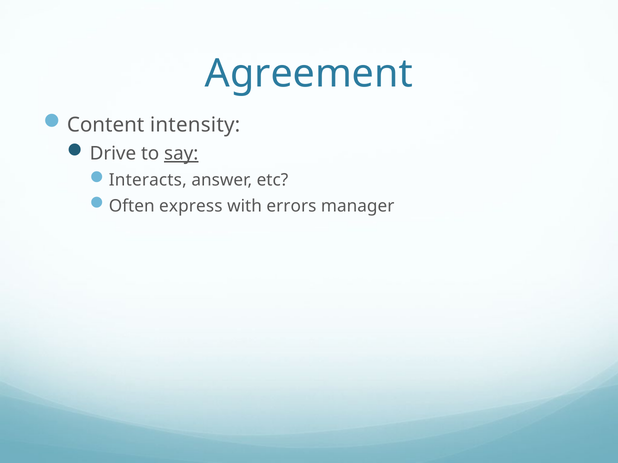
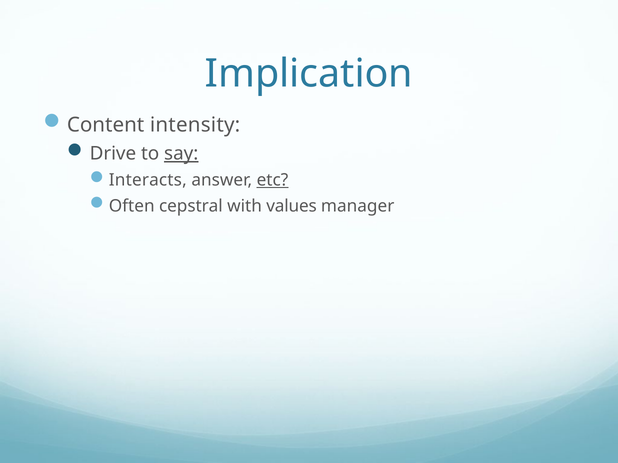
Agreement: Agreement -> Implication
etc underline: none -> present
express: express -> cepstral
errors: errors -> values
